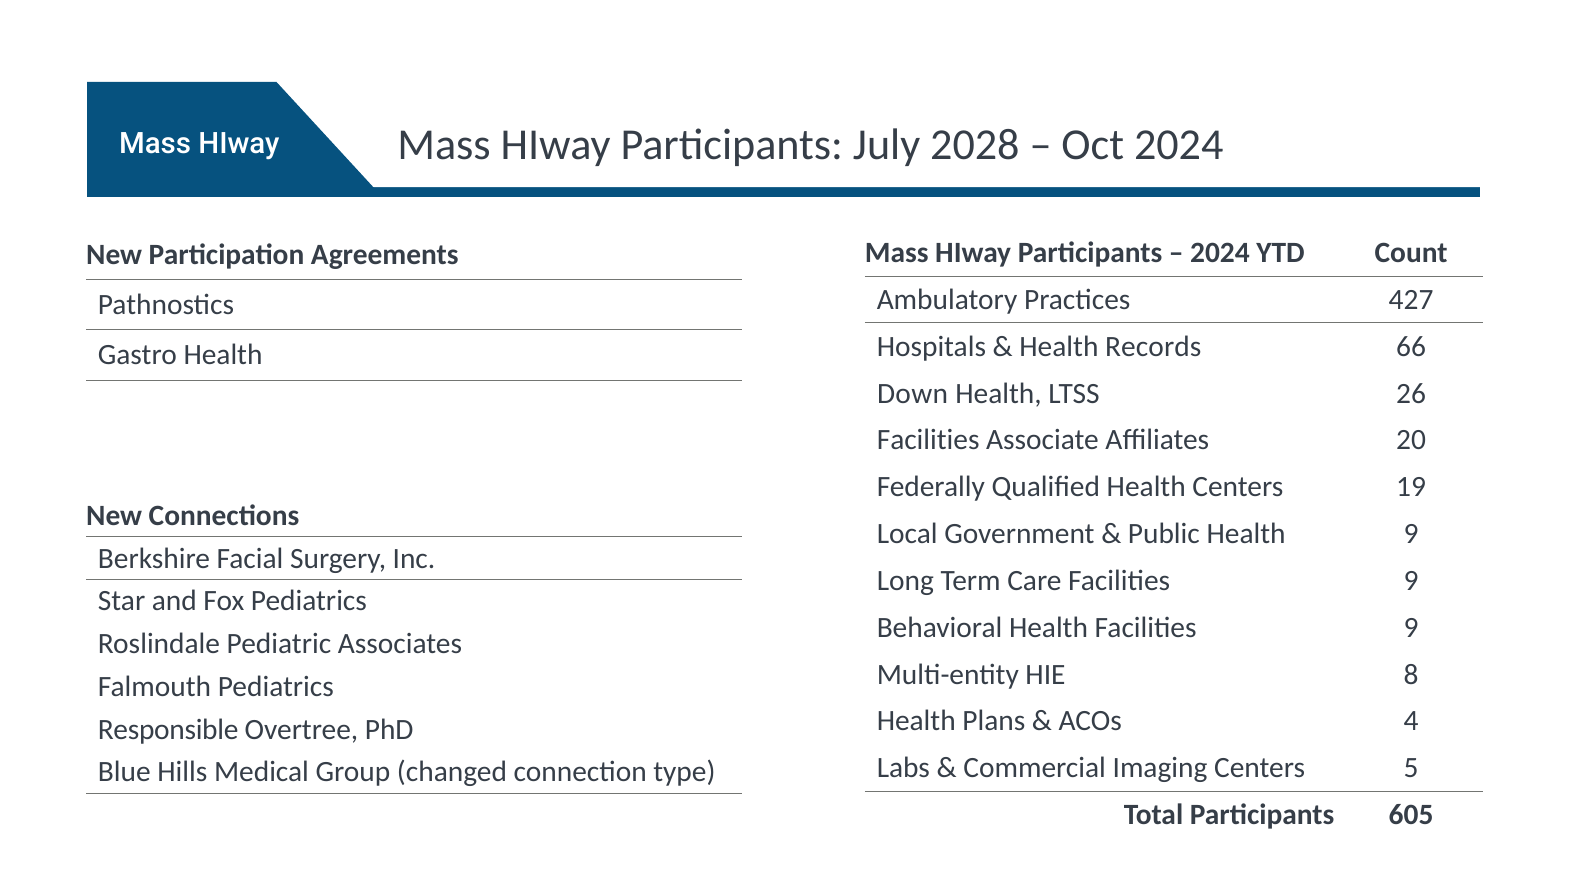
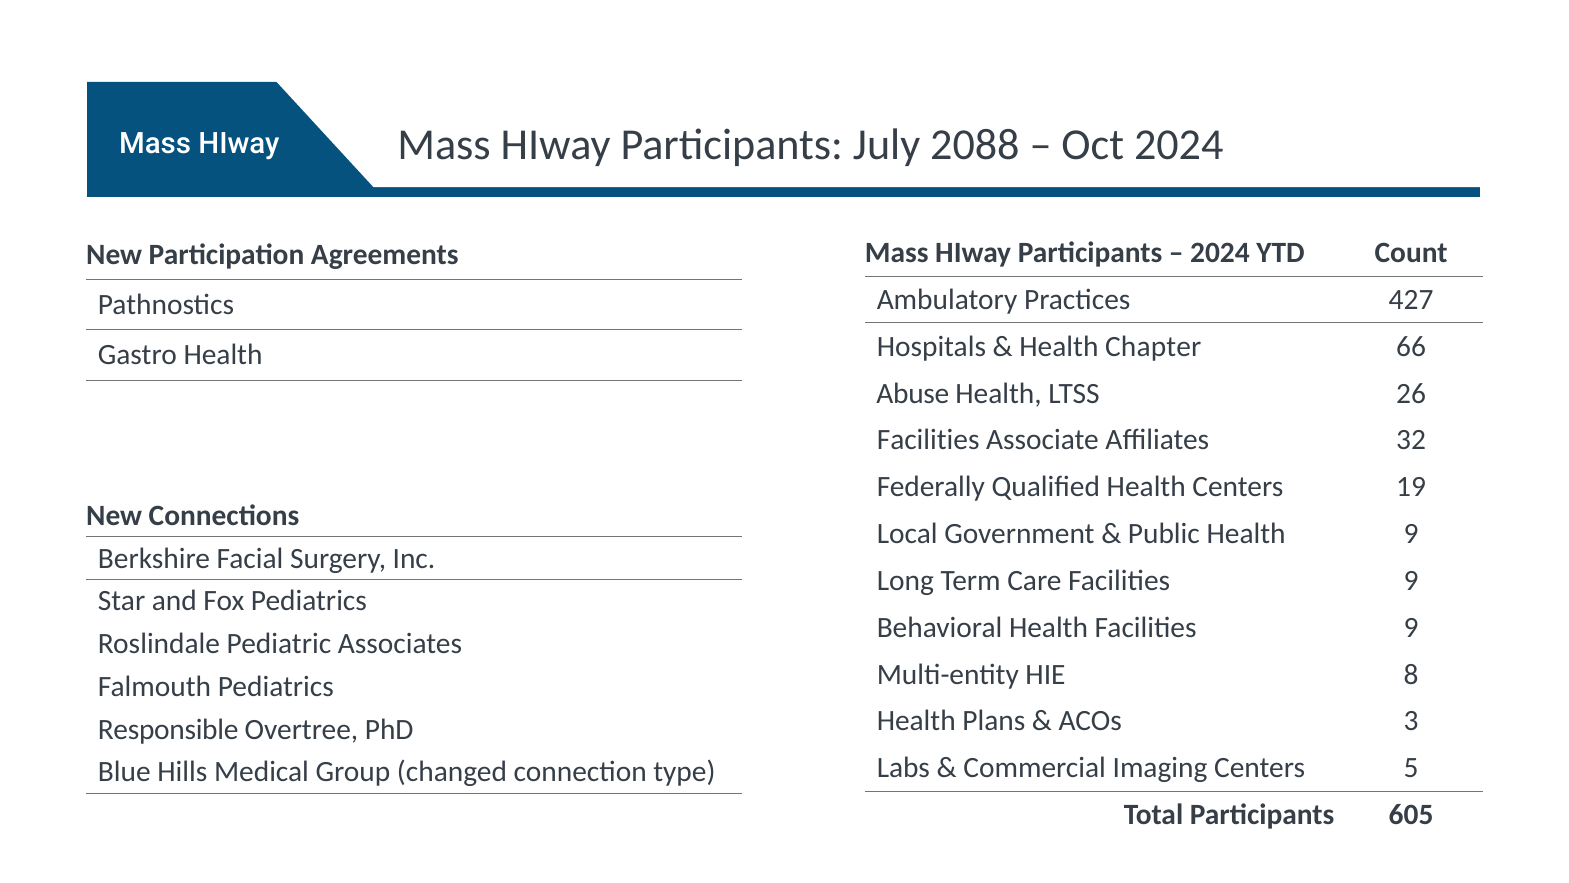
2028: 2028 -> 2088
Records: Records -> Chapter
Down: Down -> Abuse
20: 20 -> 32
4: 4 -> 3
